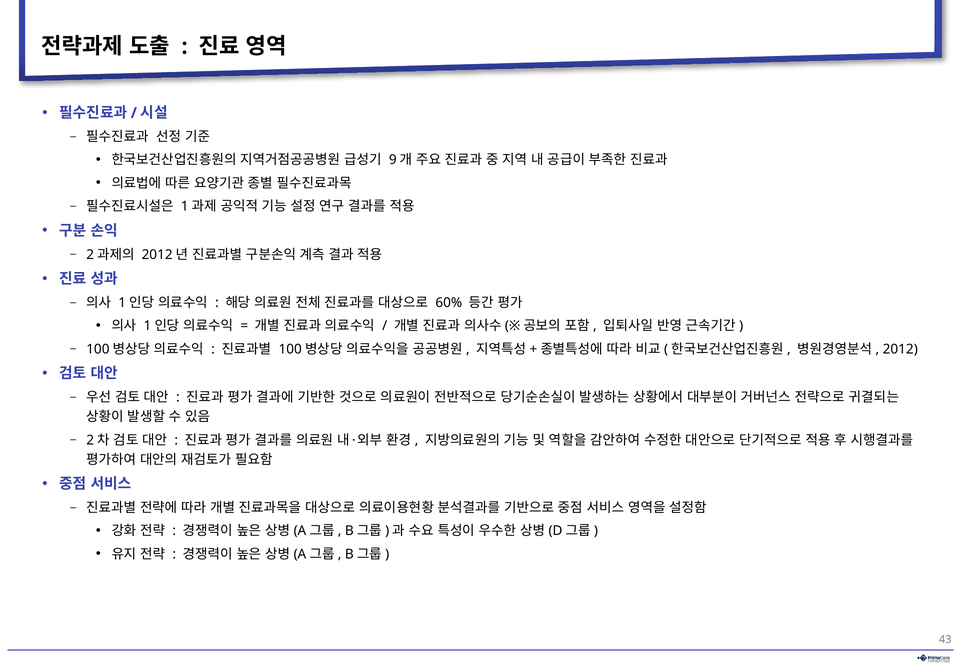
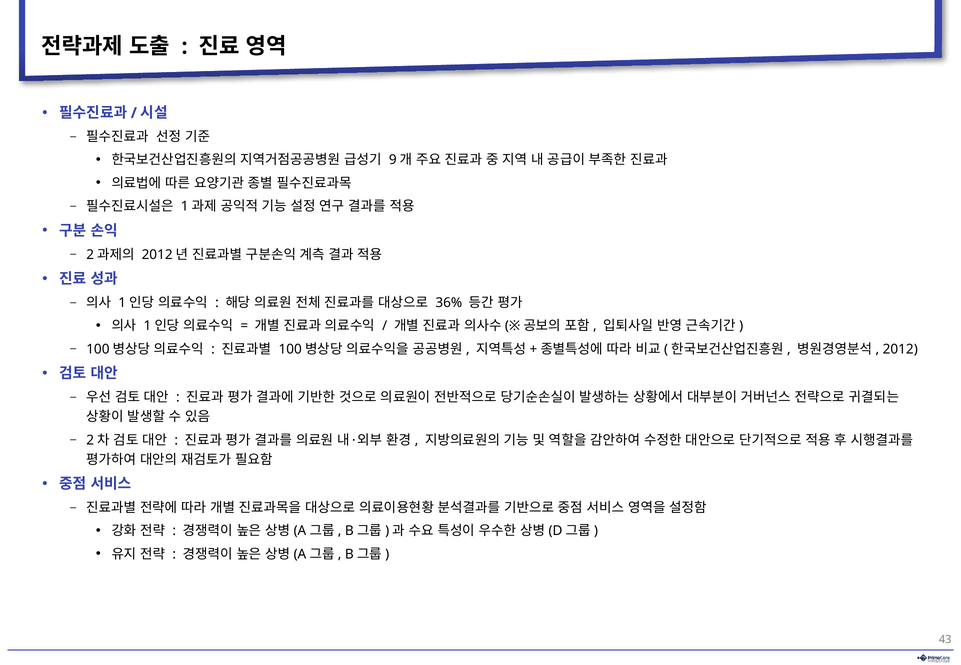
60%: 60% -> 36%
